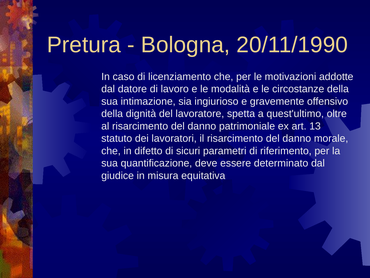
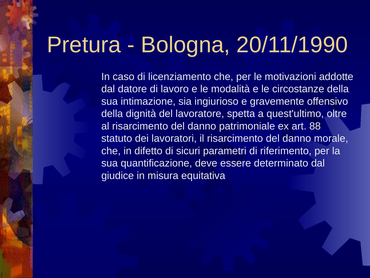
13: 13 -> 88
